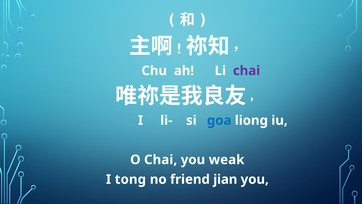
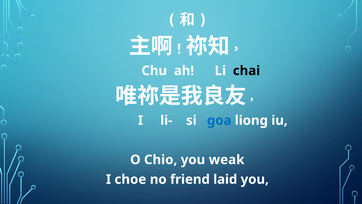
chai at (246, 71) colour: purple -> black
O Chai: Chai -> Chio
tong: tong -> choe
jian: jian -> laid
